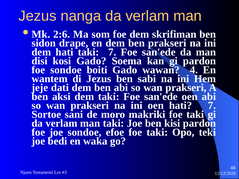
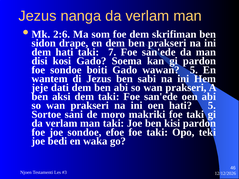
wawan 4: 4 -> 5
hati 7: 7 -> 5
